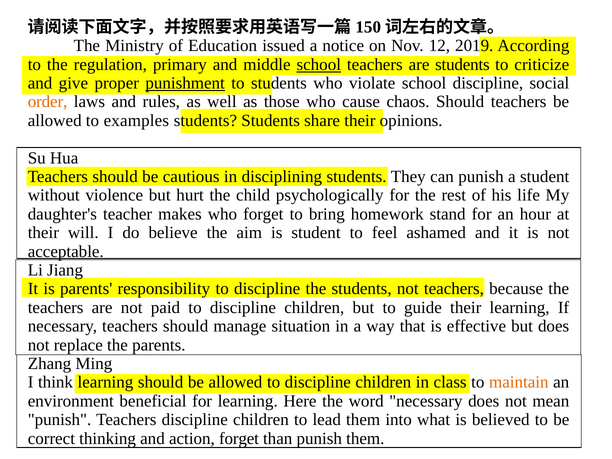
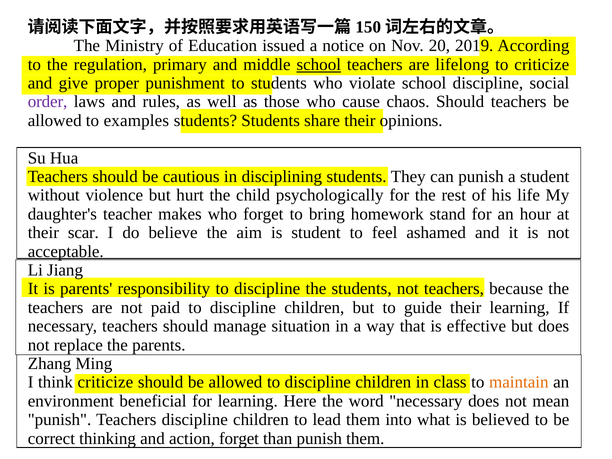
12: 12 -> 20
are students: students -> lifelong
punishment underline: present -> none
order colour: orange -> purple
will: will -> scar
think learning: learning -> criticize
